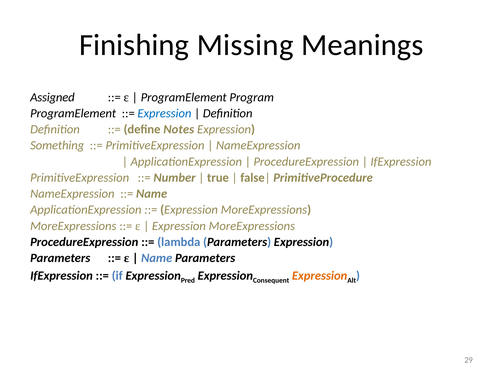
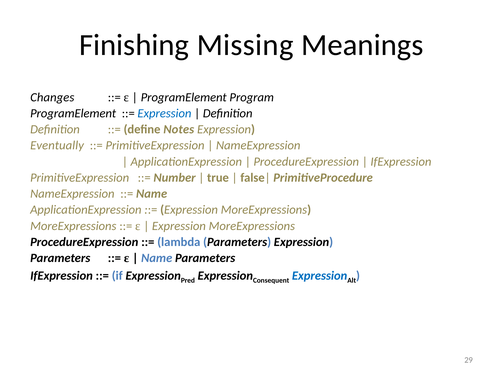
Assigned: Assigned -> Changes
Something: Something -> Eventually
Expression at (320, 276) colour: orange -> blue
